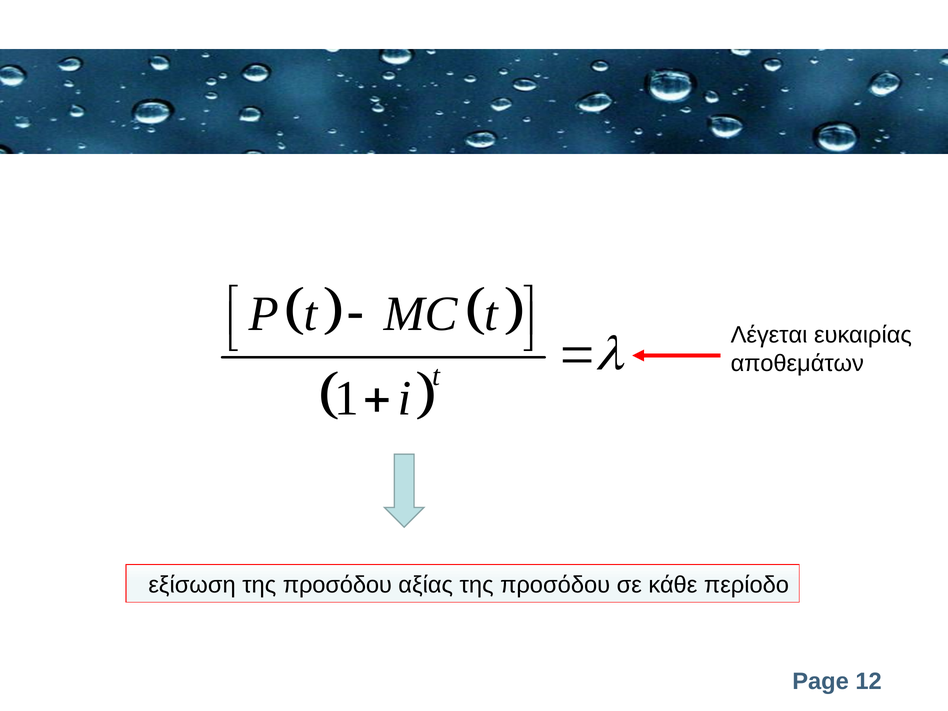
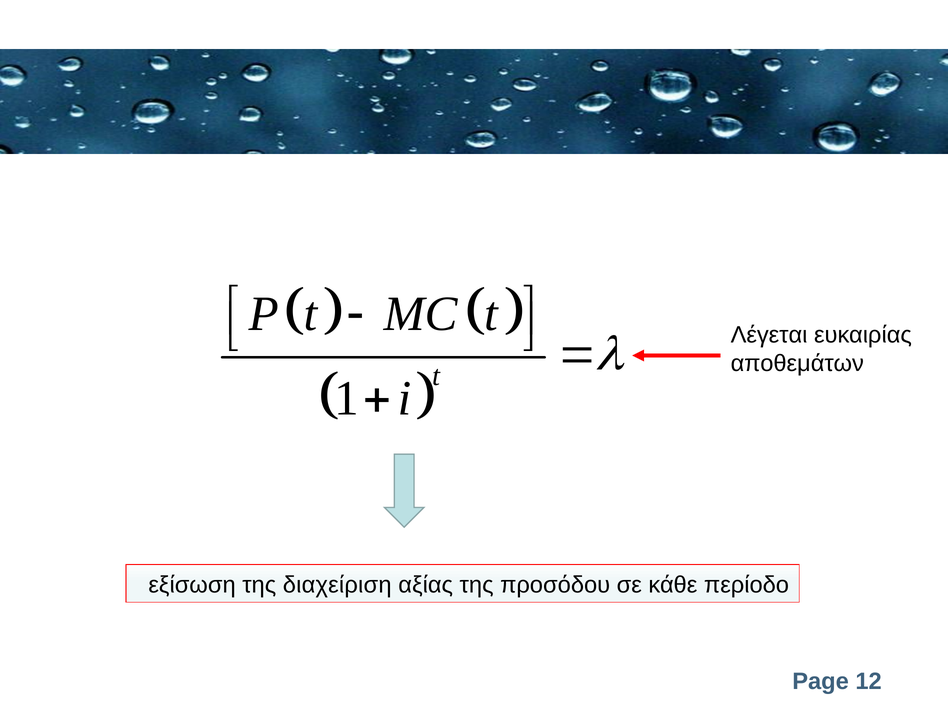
εξίσωση της προσόδου: προσόδου -> διαχείριση
